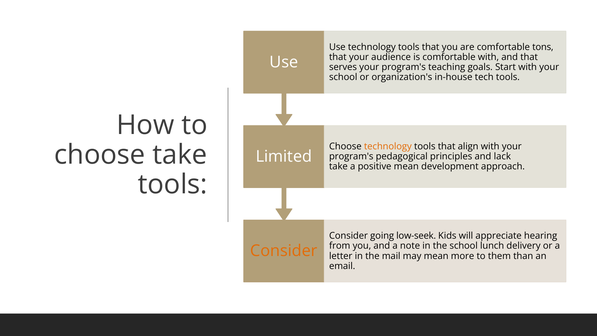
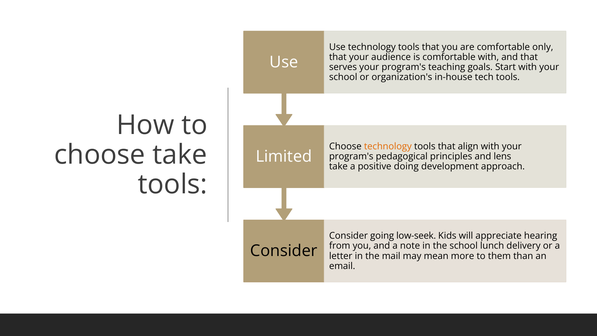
tons: tons -> only
lack: lack -> lens
positive mean: mean -> doing
Consider at (284, 251) colour: orange -> black
